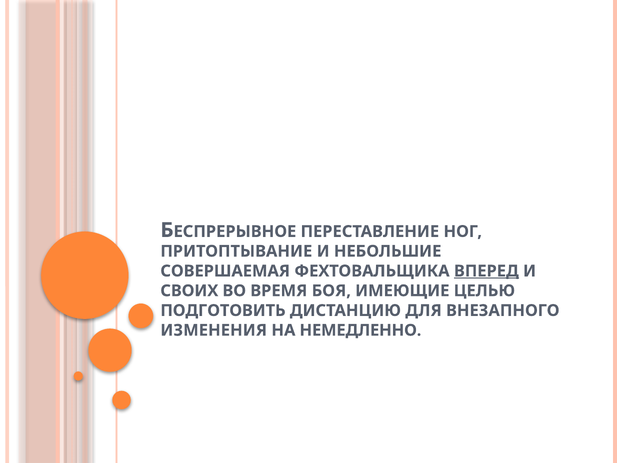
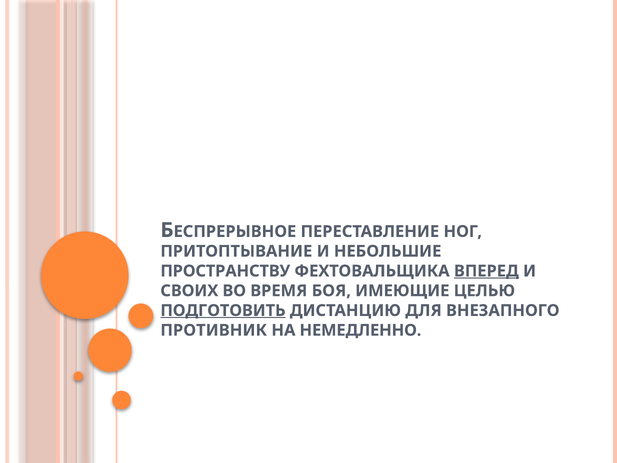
СОВЕРШАЕМАЯ: СОВЕРШАЕМАЯ -> ПРОСТРАНСТВУ
ПОДГОТОВИТЬ underline: none -> present
ИЗМЕНЕНИЯ: ИЗМЕНЕНИЯ -> ПРОТИВНИК
